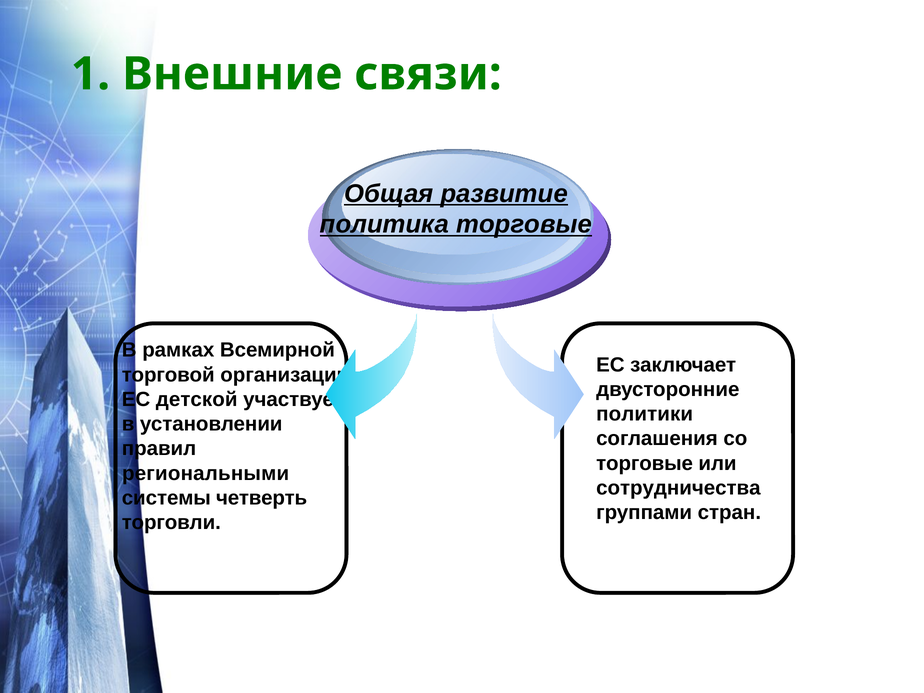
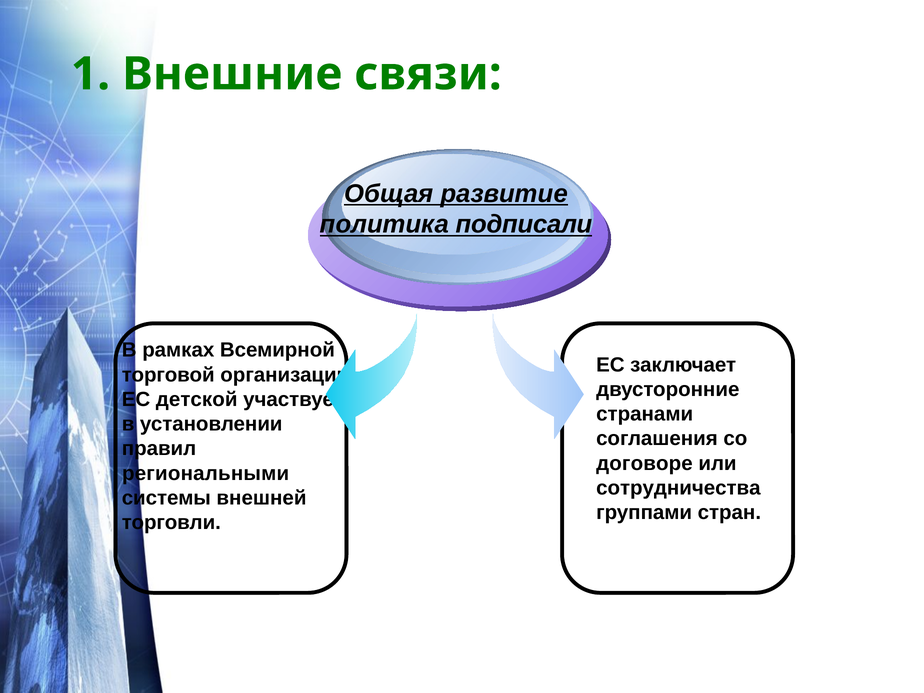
политика торговые: торговые -> подписали
политики: политики -> странами
торговые at (645, 463): торговые -> договоре
четверть: четверть -> внешней
